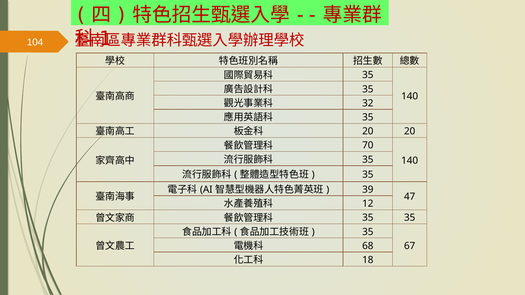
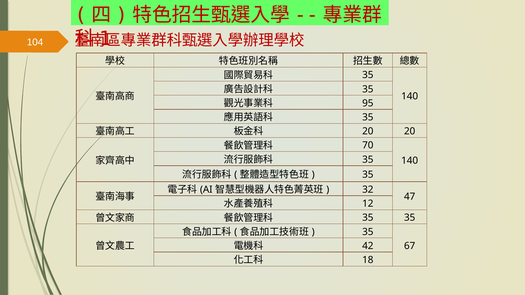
32: 32 -> 95
39: 39 -> 32
68: 68 -> 42
